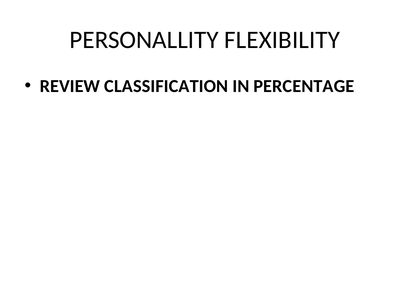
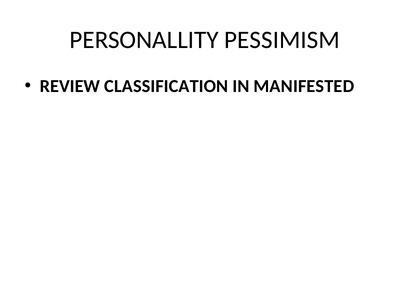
FLEXIBILITY: FLEXIBILITY -> PESSIMISM
PERCENTAGE: PERCENTAGE -> MANIFESTED
